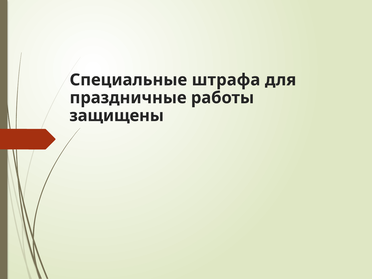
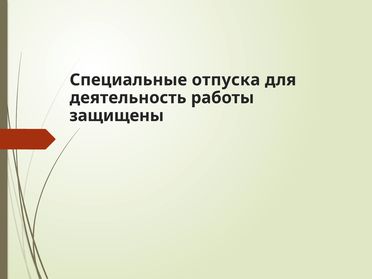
штрафа: штрафа -> отпуска
праздничные: праздничные -> деятельность
